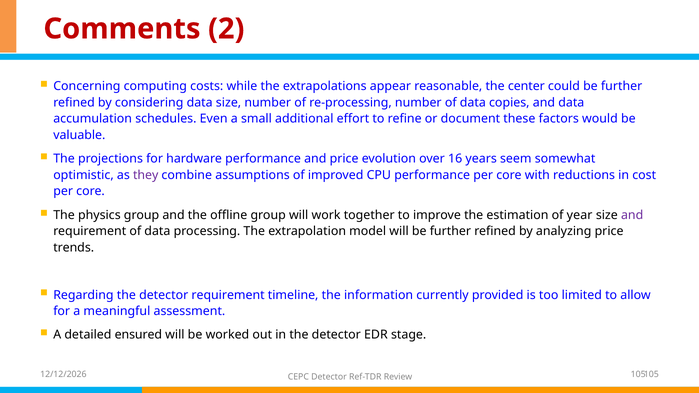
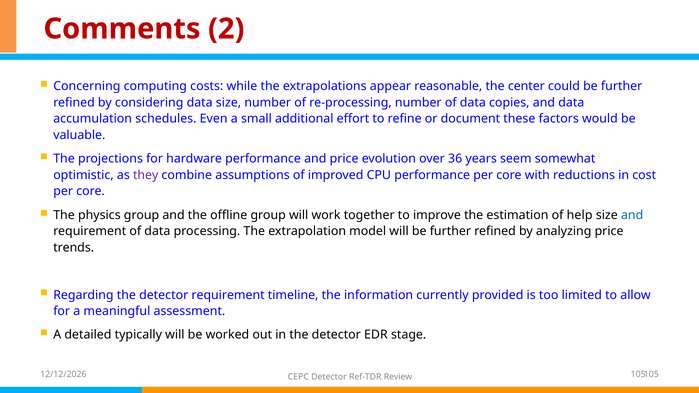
16: 16 -> 36
year: year -> help
and at (632, 215) colour: purple -> blue
ensured: ensured -> typically
